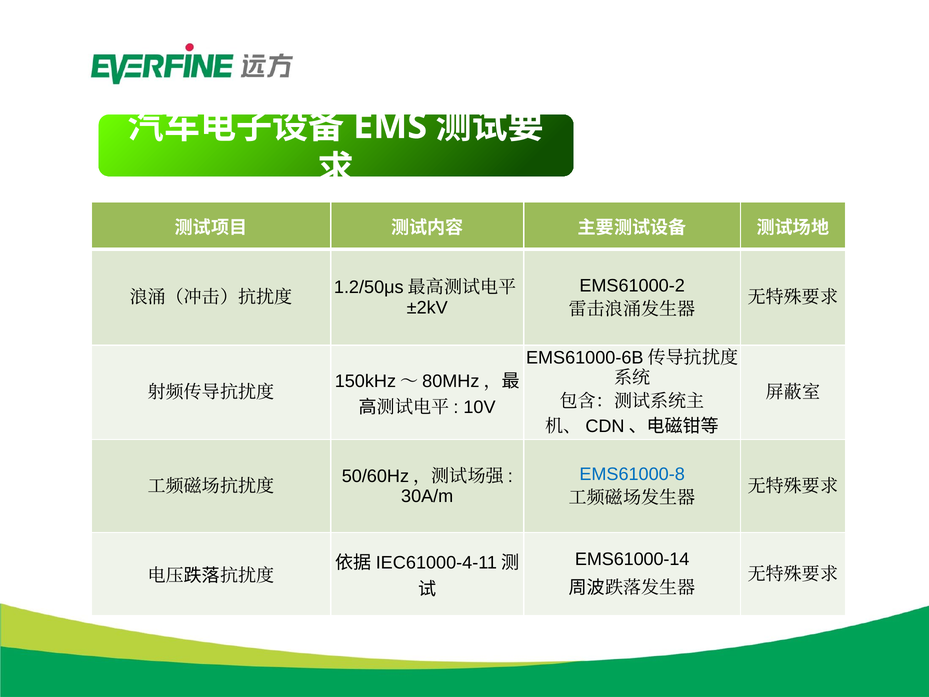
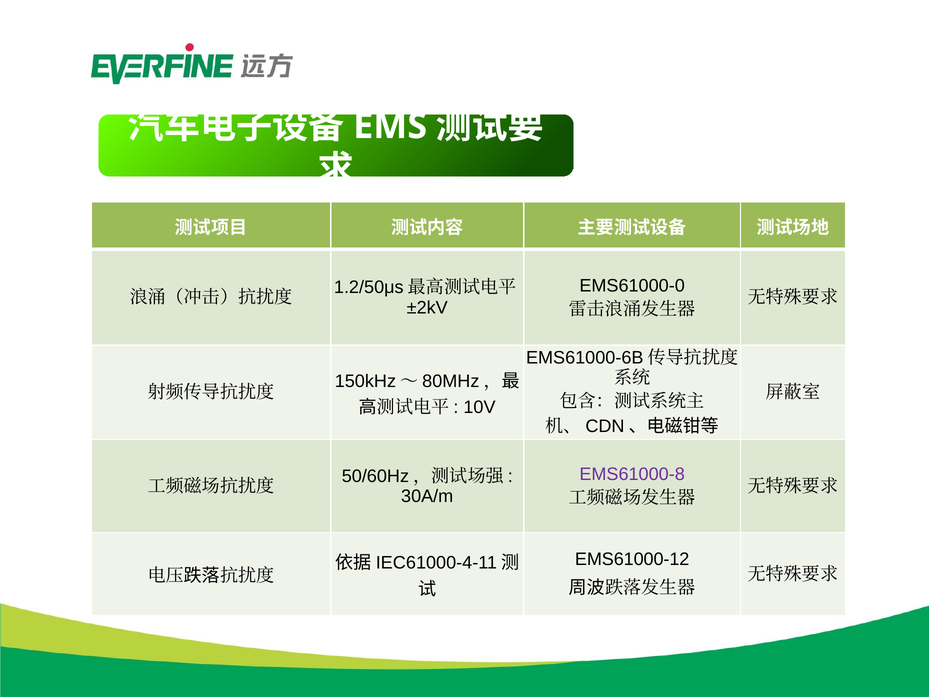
EMS61000-2: EMS61000-2 -> EMS61000-0
EMS61000-8 colour: blue -> purple
EMS61000-14: EMS61000-14 -> EMS61000-12
